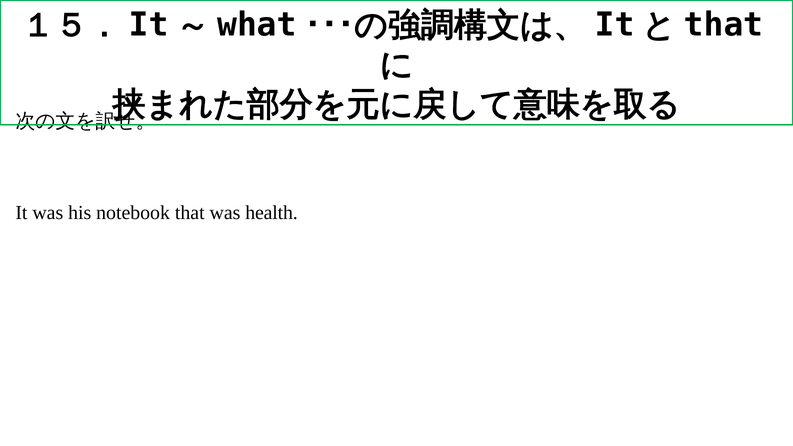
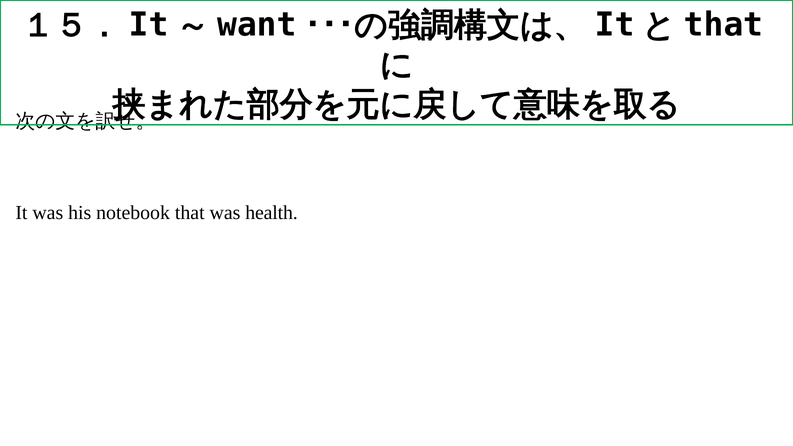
what: what -> want
